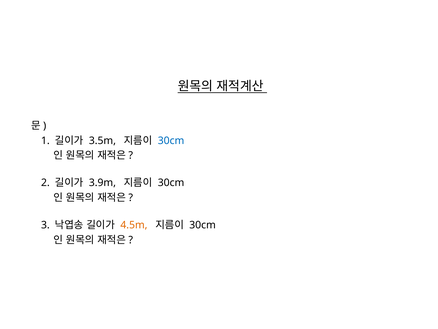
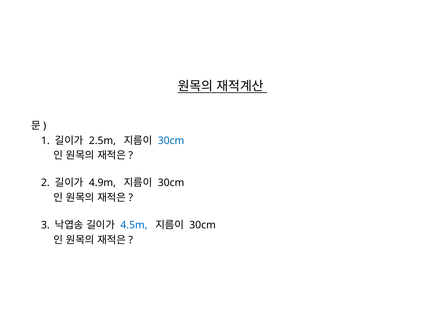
3.5m: 3.5m -> 2.5m
3.9m: 3.9m -> 4.9m
4.5m colour: orange -> blue
